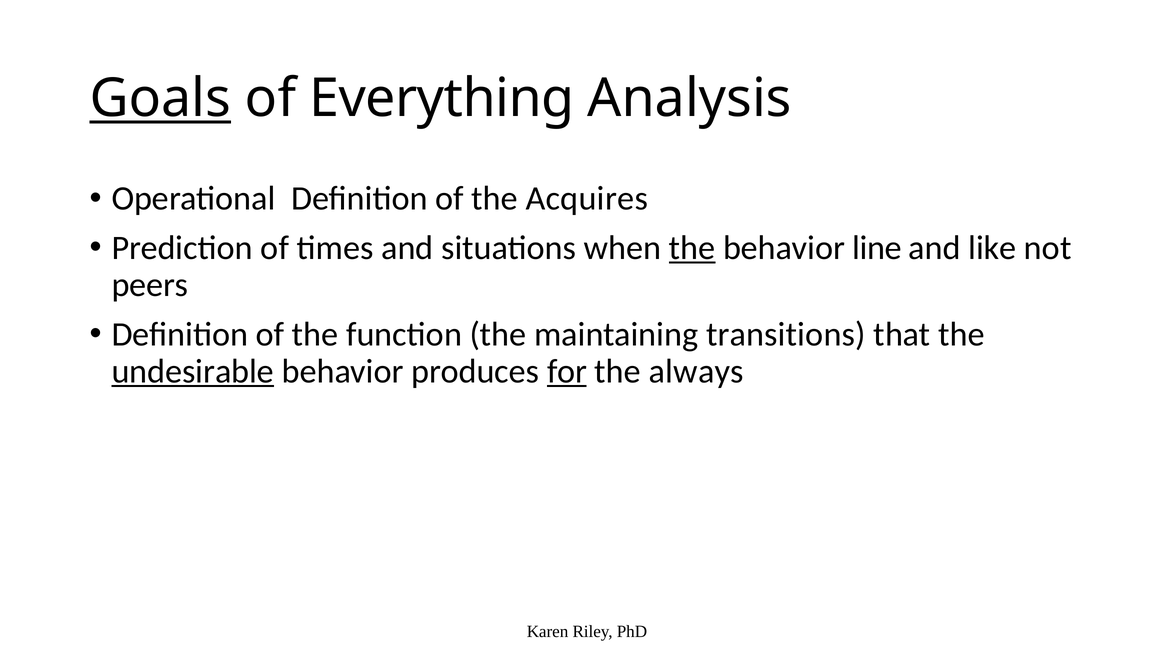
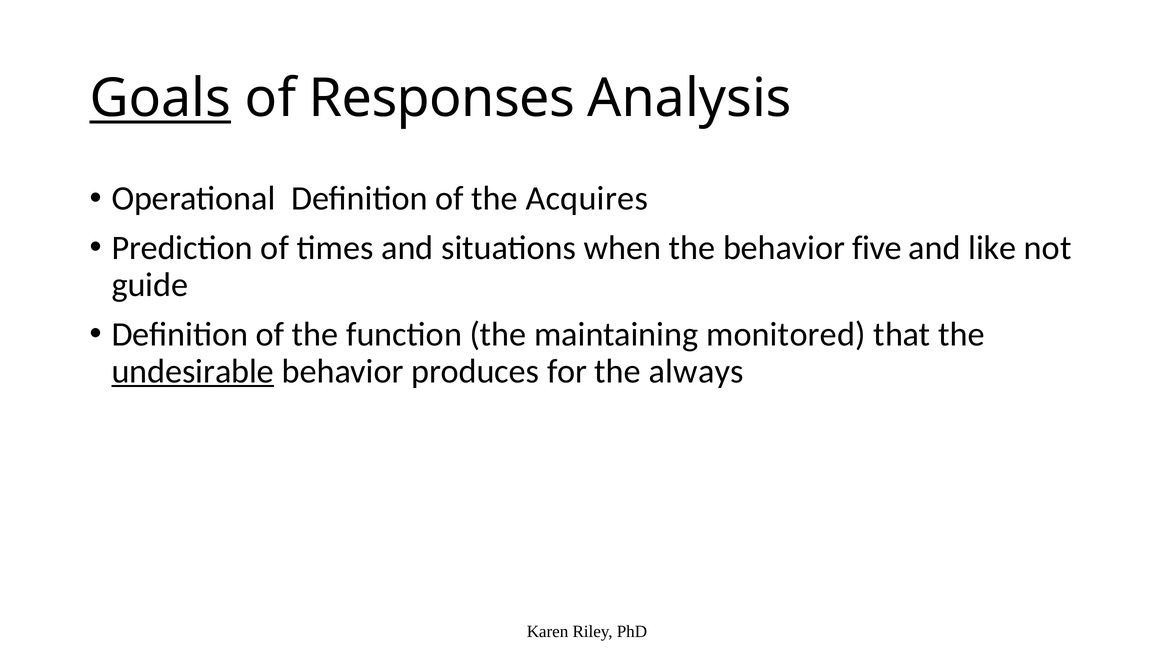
Everything: Everything -> Responses
the at (692, 248) underline: present -> none
line: line -> five
peers: peers -> guide
transitions: transitions -> monitored
for underline: present -> none
